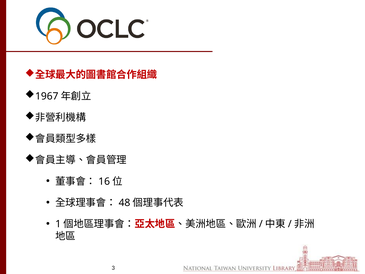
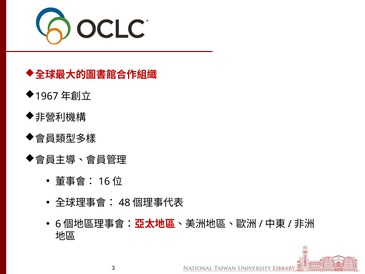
1: 1 -> 6
